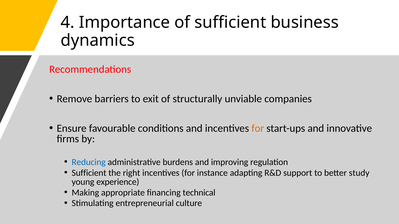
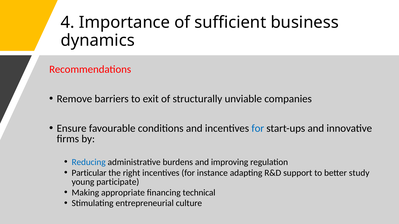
for at (258, 129) colour: orange -> blue
Sufficient at (89, 173): Sufficient -> Particular
experience: experience -> participate
